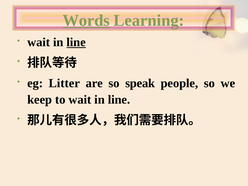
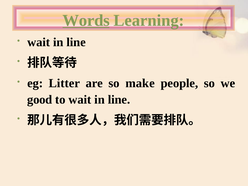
line at (76, 42) underline: present -> none
speak: speak -> make
keep: keep -> good
